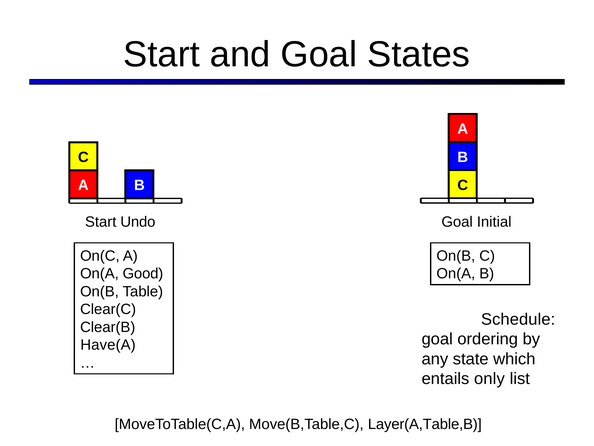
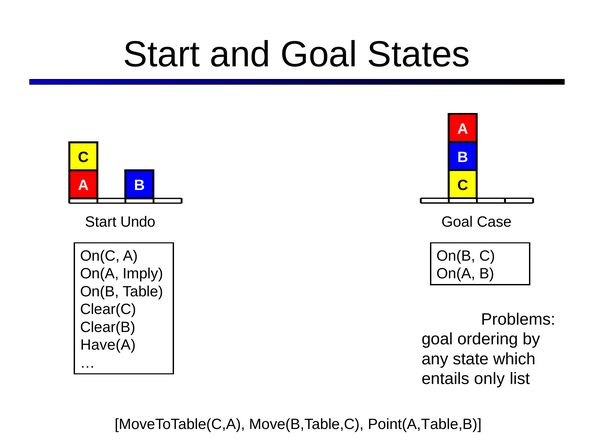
Initial: Initial -> Case
Good: Good -> Imply
Schedule: Schedule -> Problems
Layer(A,Table,B: Layer(A,Table,B -> Point(A,Table,B
